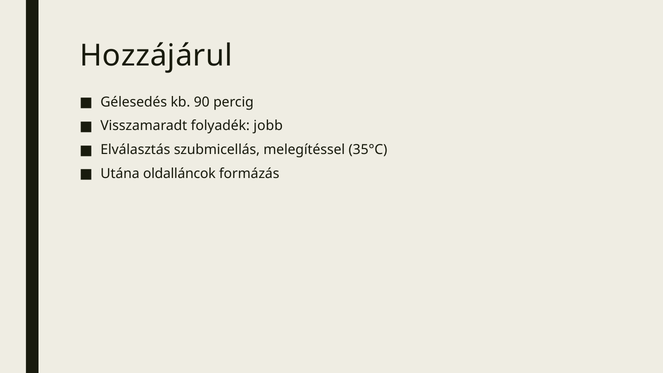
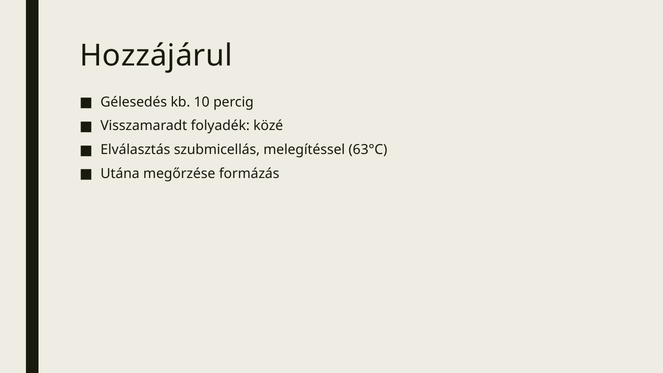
90: 90 -> 10
jobb: jobb -> közé
35°C: 35°C -> 63°C
oldalláncok: oldalláncok -> megőrzése
